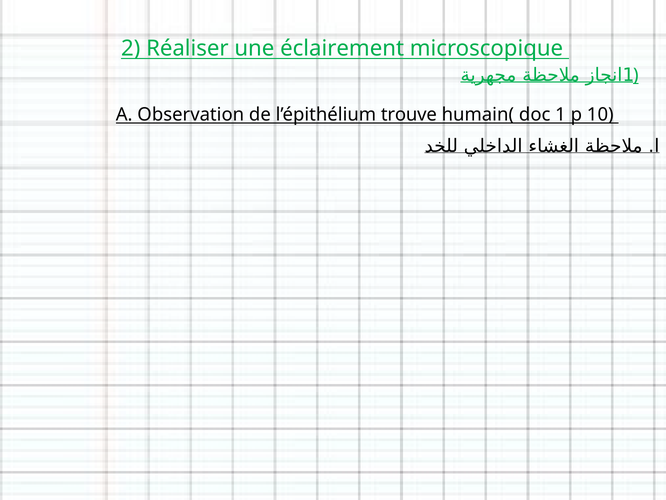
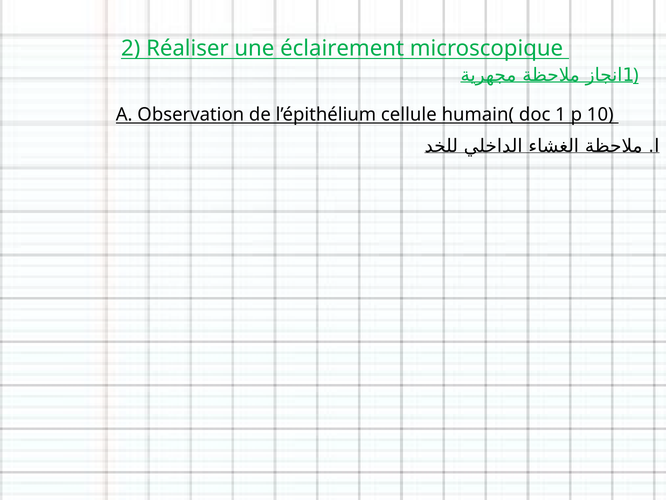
trouve: trouve -> cellule
